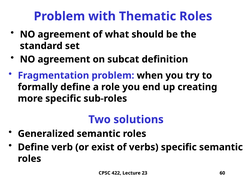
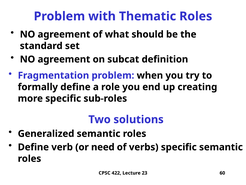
exist: exist -> need
